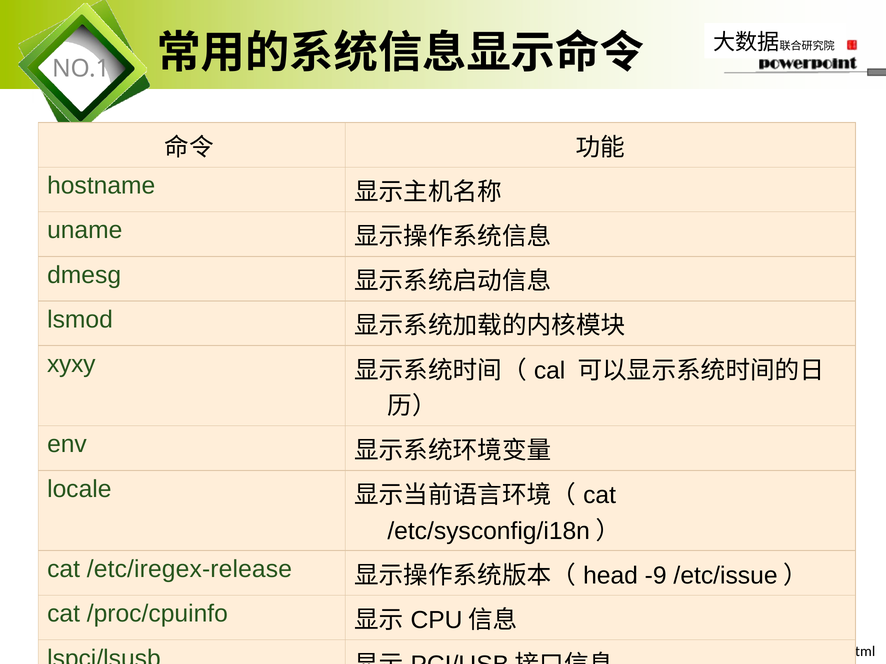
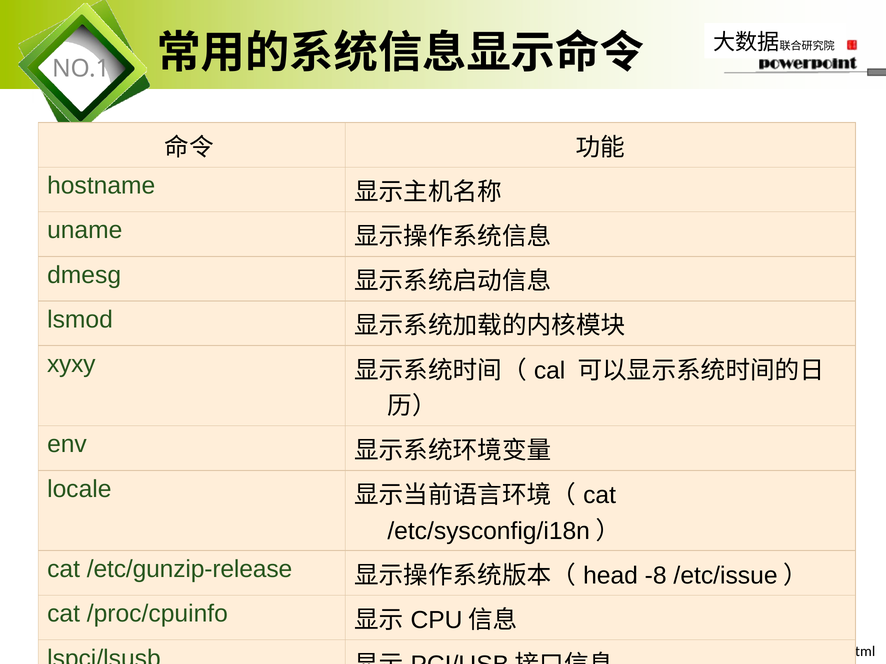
/etc/iregex-release: /etc/iregex-release -> /etc/gunzip-release
-9: -9 -> -8
